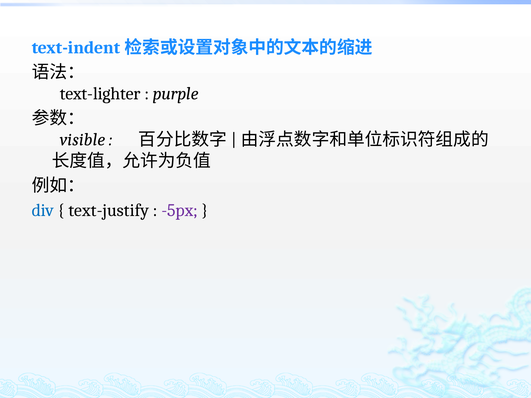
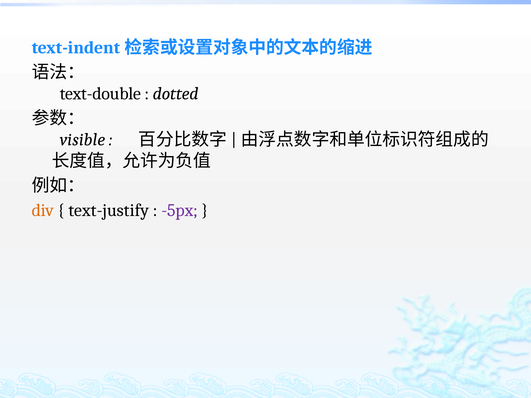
text-lighter: text-lighter -> text-double
purple: purple -> dotted
div colour: blue -> orange
